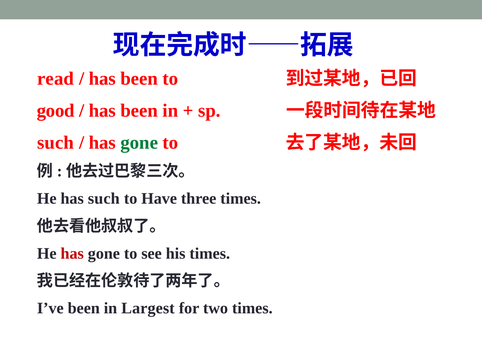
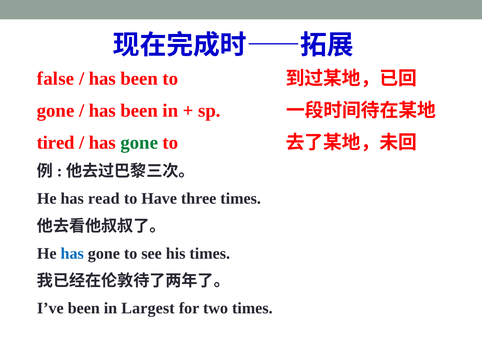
read: read -> false
good at (56, 110): good -> gone
such at (56, 142): such -> tired
has such: such -> read
has at (72, 253) colour: red -> blue
